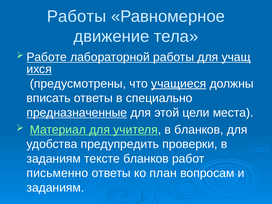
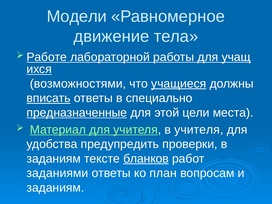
Работы at (77, 16): Работы -> Модели
предусмотрены: предусмотрены -> возможностями
вписать underline: none -> present
в бланков: бланков -> учителя
бланков at (146, 159) underline: none -> present
письменно: письменно -> заданиями
